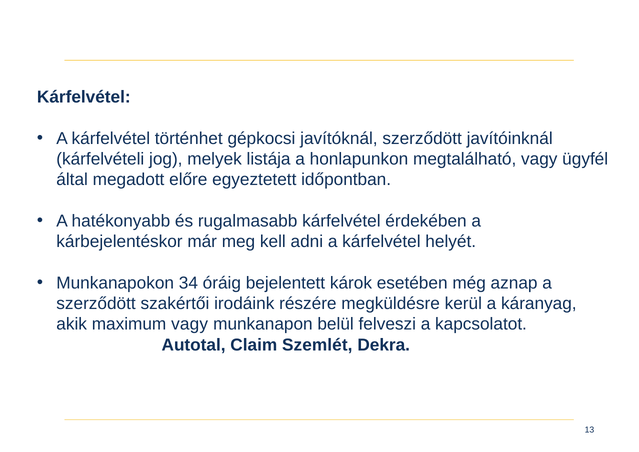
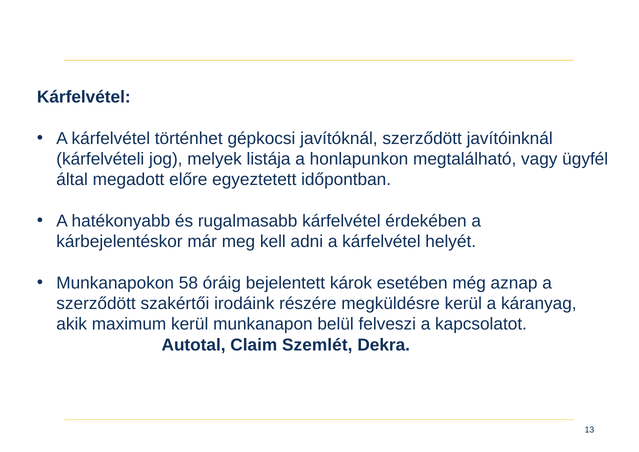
34: 34 -> 58
maximum vagy: vagy -> kerül
